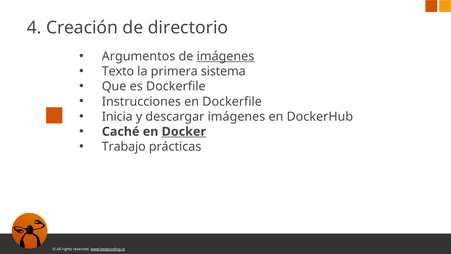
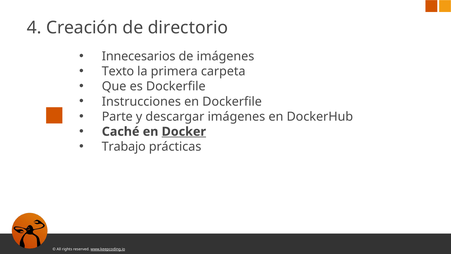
Argumentos: Argumentos -> Innecesarios
imágenes at (225, 56) underline: present -> none
sistema: sistema -> carpeta
Inicia: Inicia -> Parte
